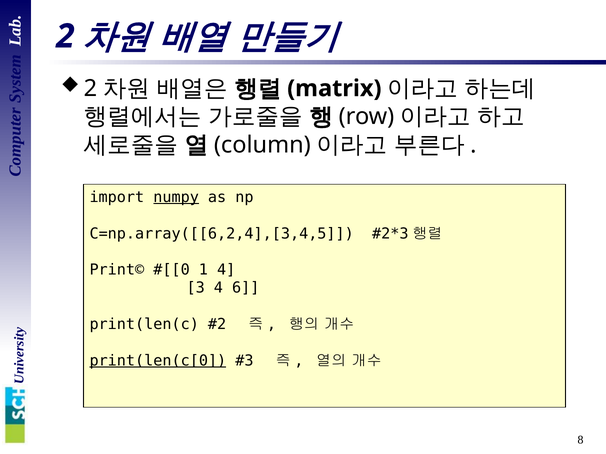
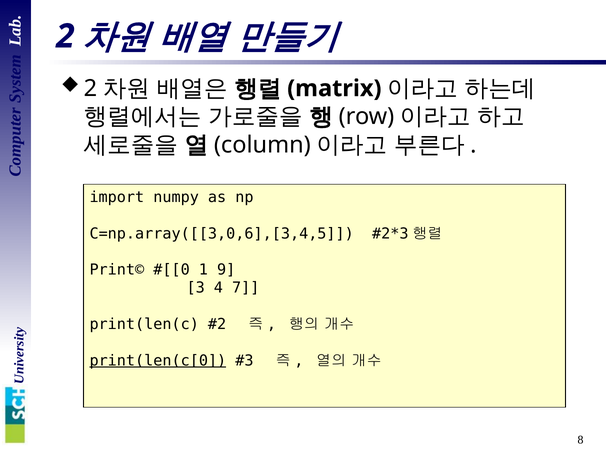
numpy underline: present -> none
C=np.array([[6,2,4],[3,4,5: C=np.array([[6,2,4],[3,4,5 -> C=np.array([[3,0,6],[3,4,5
1 4: 4 -> 9
6: 6 -> 7
